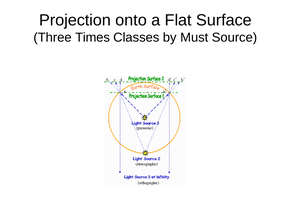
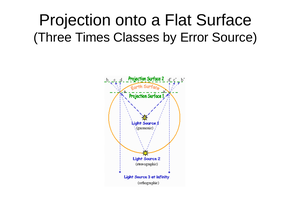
Must: Must -> Error
